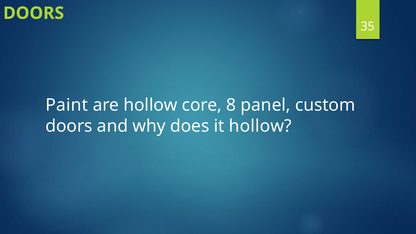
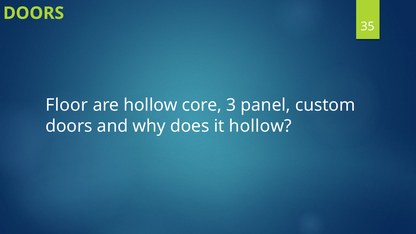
Paint: Paint -> Floor
8: 8 -> 3
